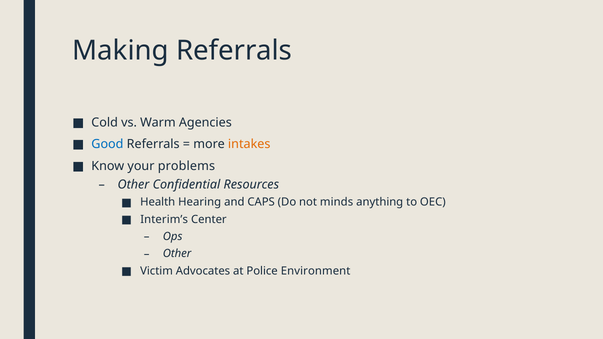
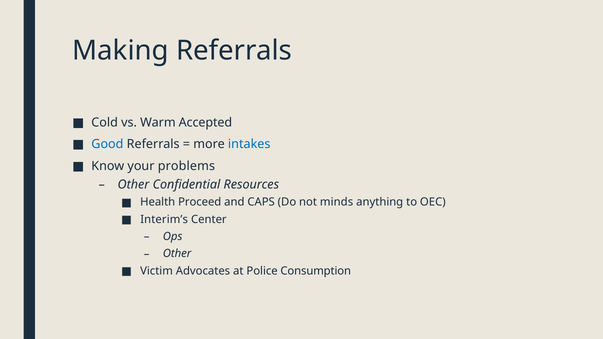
Agencies: Agencies -> Accepted
intakes colour: orange -> blue
Hearing: Hearing -> Proceed
Environment: Environment -> Consumption
